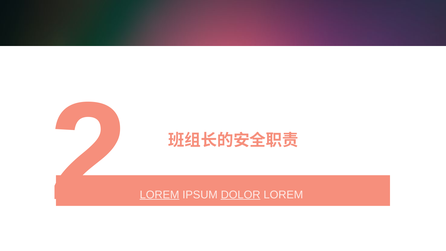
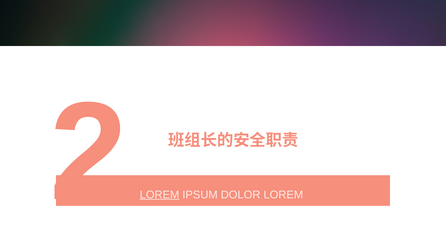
DOLOR underline: present -> none
